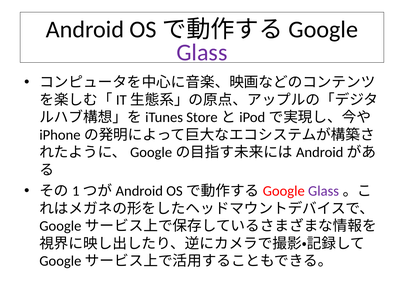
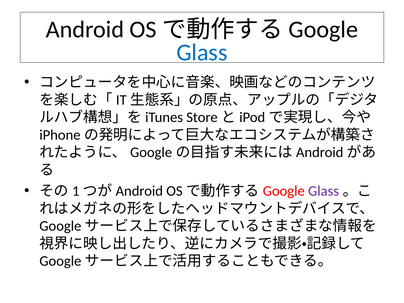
Glass at (202, 53) colour: purple -> blue
